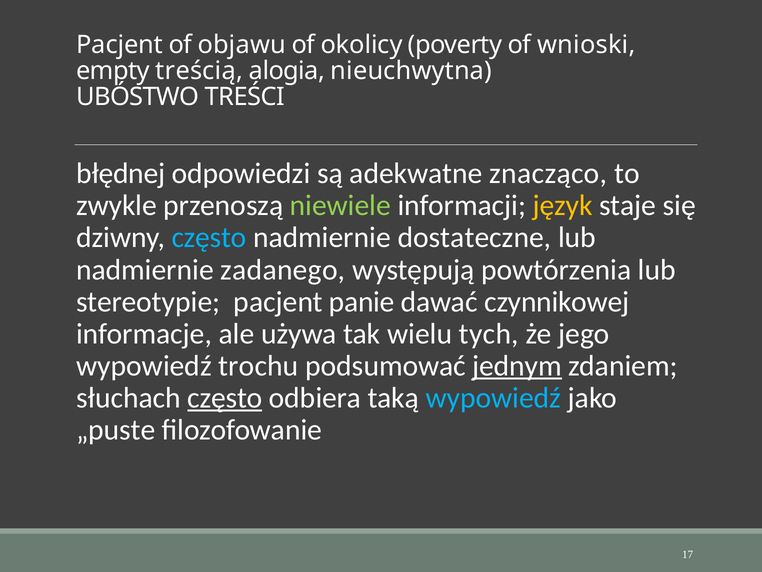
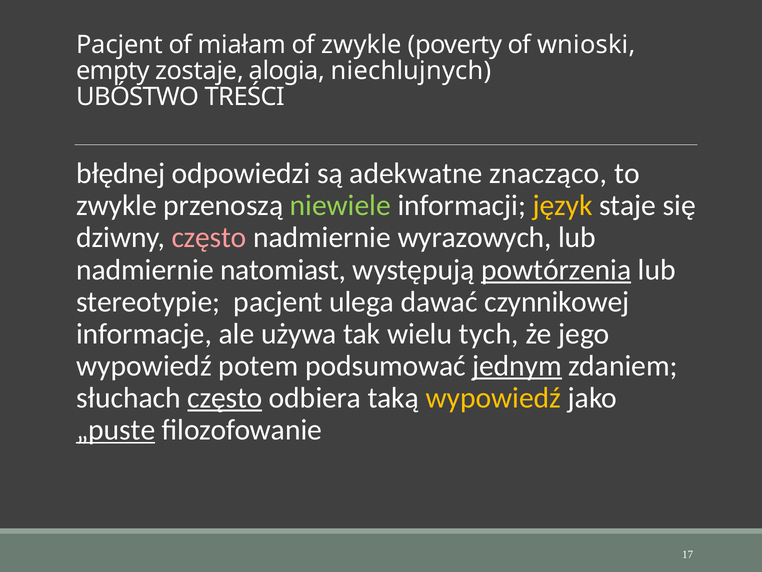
objawu: objawu -> miałam
of okolicy: okolicy -> zwykle
treścią: treścią -> zostaje
nieuchwytna: nieuchwytna -> niechlujnych
często at (209, 237) colour: light blue -> pink
dostateczne: dostateczne -> wyrazowych
zadanego: zadanego -> natomiast
powtórzenia underline: none -> present
panie: panie -> ulega
trochu: trochu -> potem
wypowiedź at (493, 398) colour: light blue -> yellow
„puste underline: none -> present
